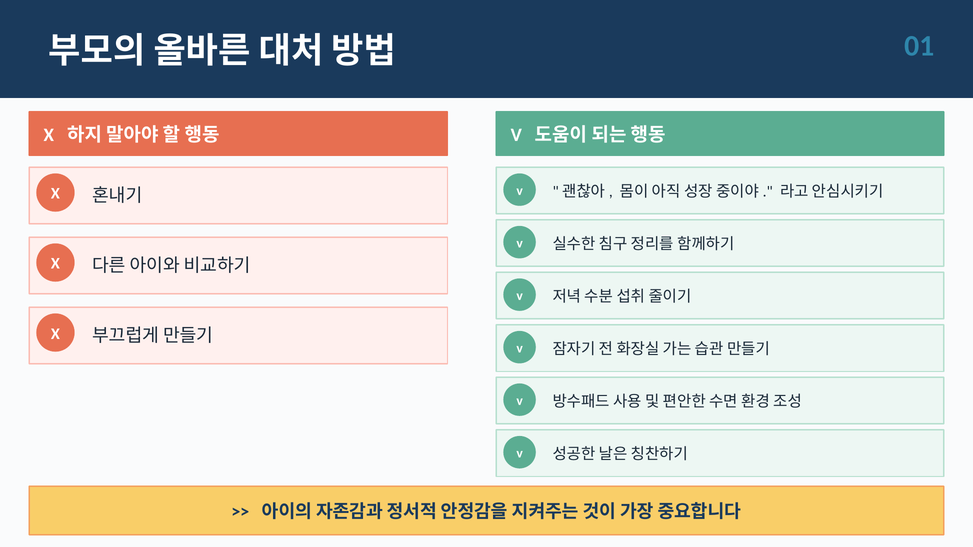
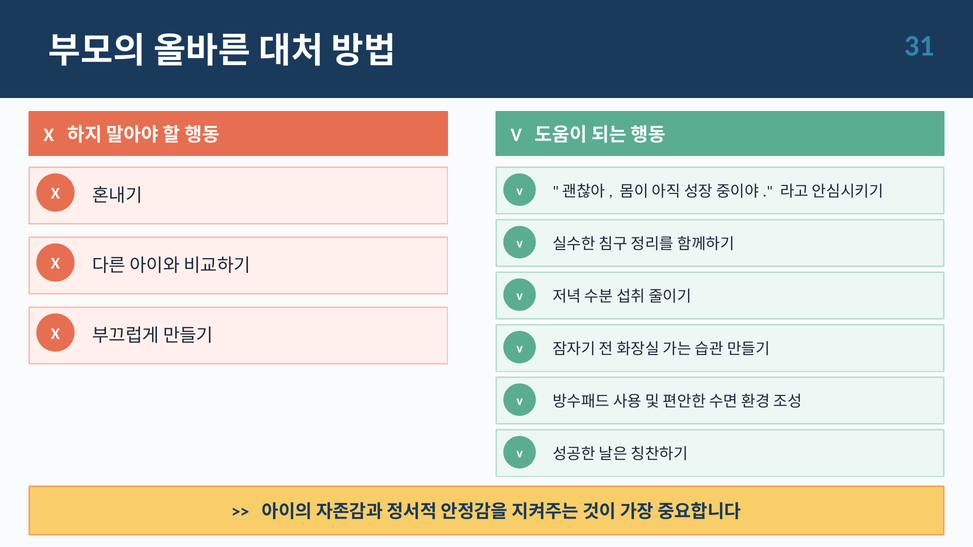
01: 01 -> 31
